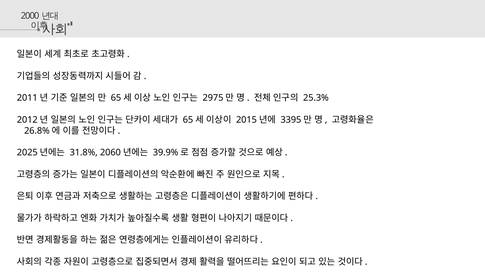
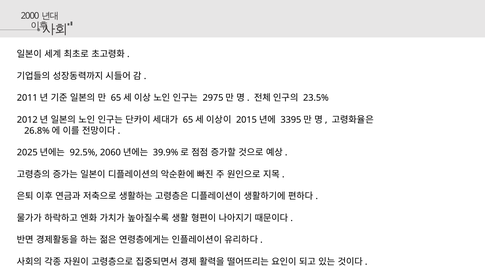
25.3%: 25.3% -> 23.5%
31.8%: 31.8% -> 92.5%
